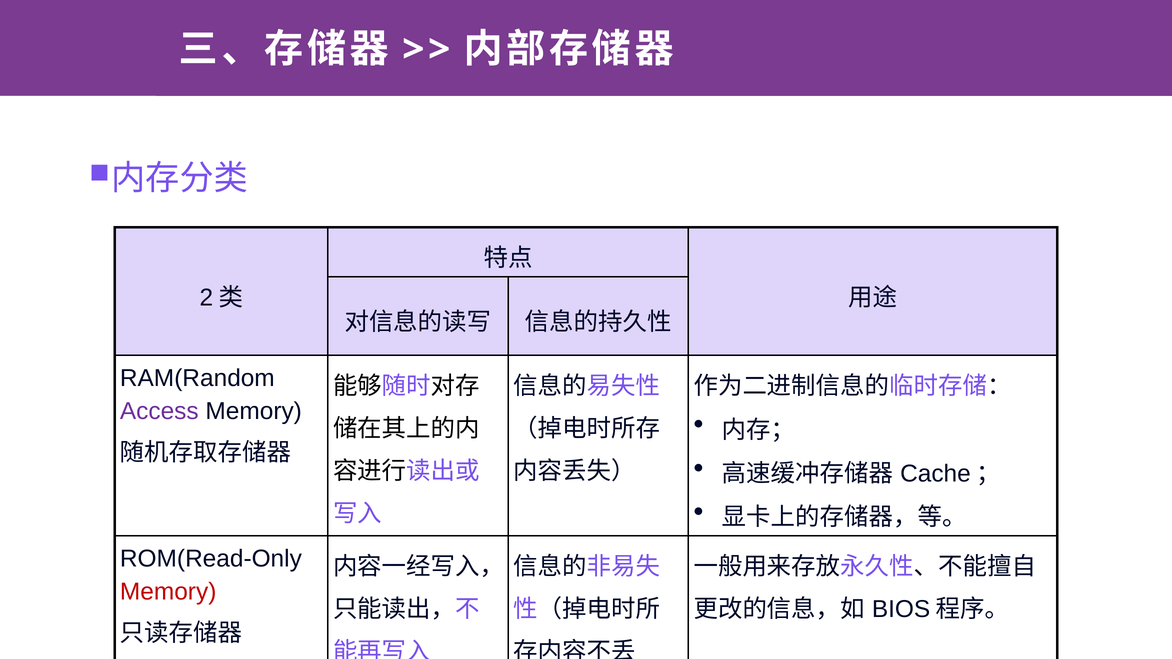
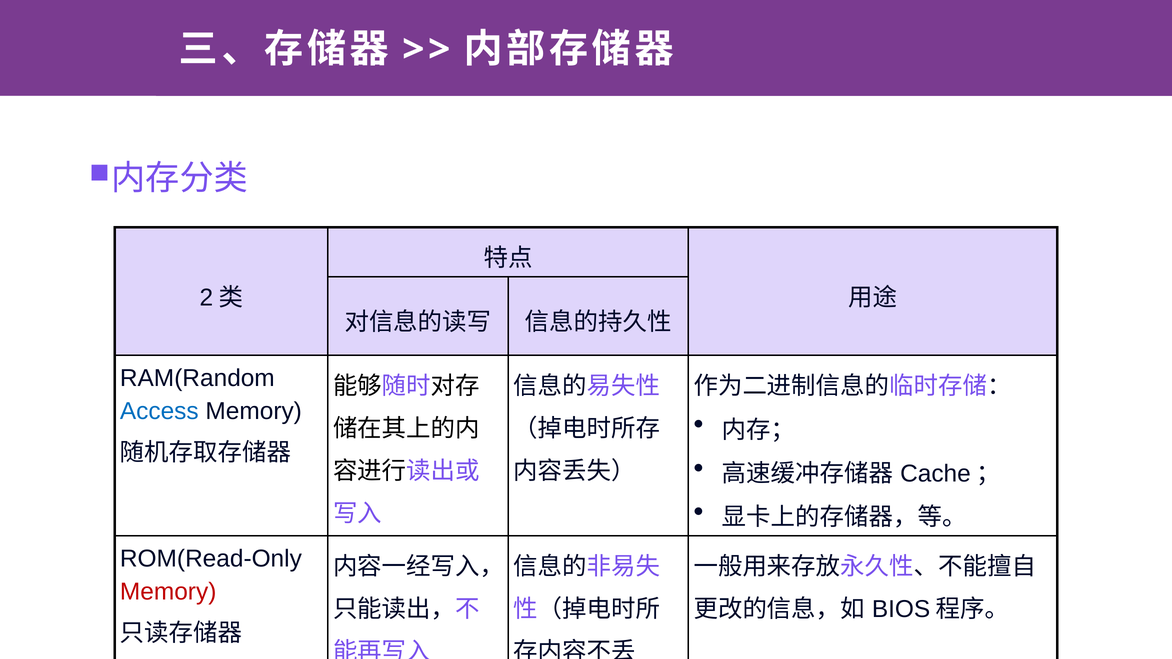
Access colour: purple -> blue
